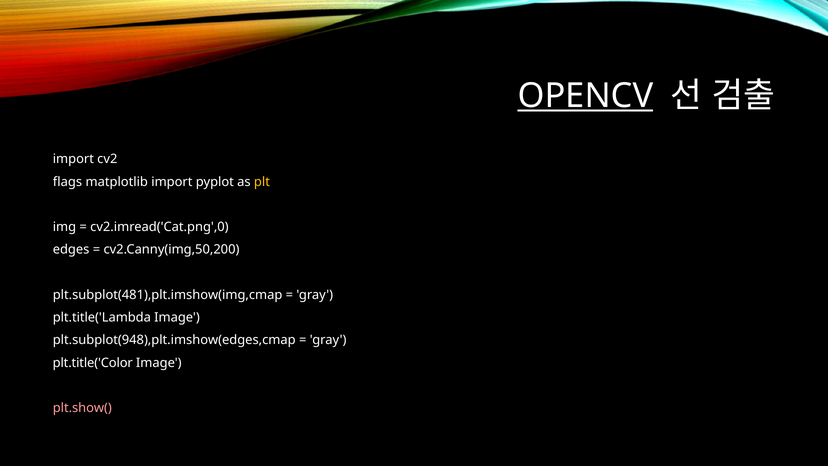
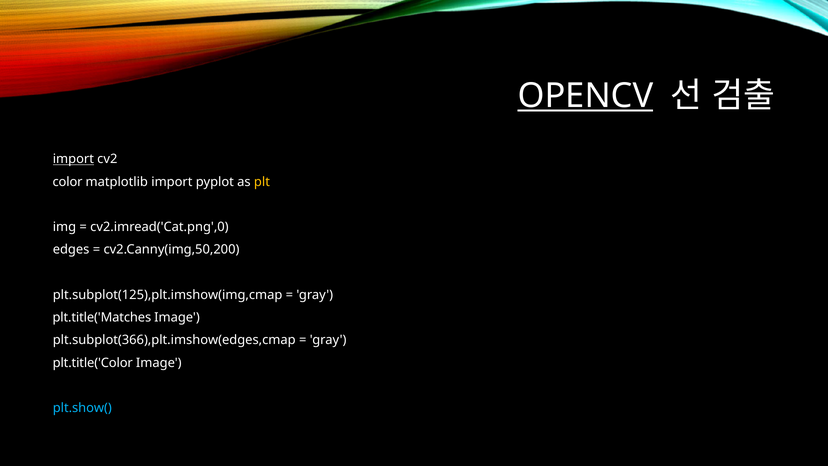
import at (73, 159) underline: none -> present
flags: flags -> color
plt.subplot(481),plt.imshow(img,cmap: plt.subplot(481),plt.imshow(img,cmap -> plt.subplot(125),plt.imshow(img,cmap
plt.title('Lambda: plt.title('Lambda -> plt.title('Matches
plt.subplot(948),plt.imshow(edges,cmap: plt.subplot(948),plt.imshow(edges,cmap -> plt.subplot(366),plt.imshow(edges,cmap
plt.show( colour: pink -> light blue
